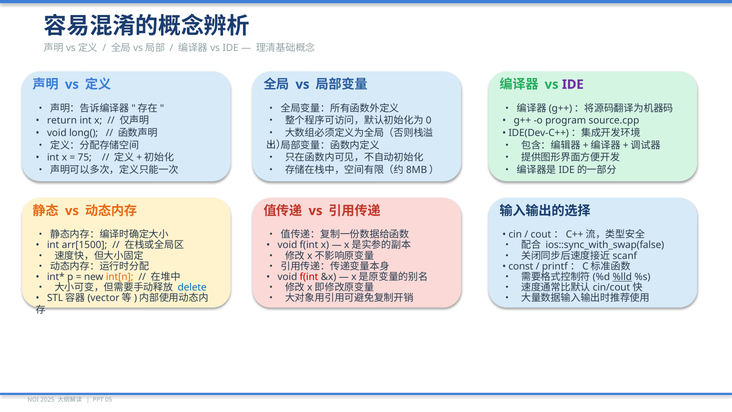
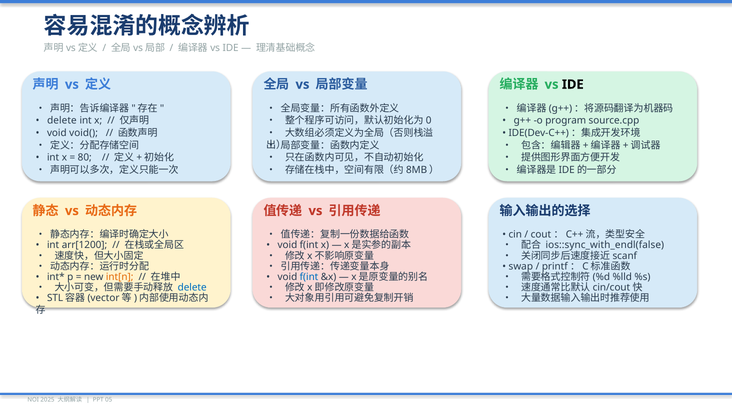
IDE at (573, 84) colour: purple -> black
return at (62, 121): return -> delete
long(: long( -> void(
75: 75 -> 80
ios::sync_with_swap(false: ios::sync_with_swap(false -> ios::sync_with_endl(false
arr[1500: arr[1500 -> arr[1200
const: const -> swap
%lld underline: present -> none
f(int at (309, 277) colour: red -> blue
